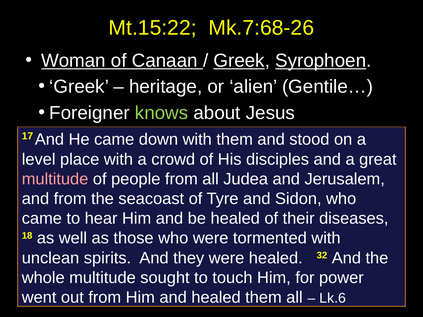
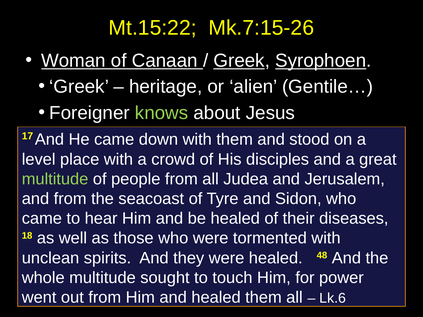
Mk.7:68-26: Mk.7:68-26 -> Mk.7:15-26
multitude at (55, 179) colour: pink -> light green
32: 32 -> 48
